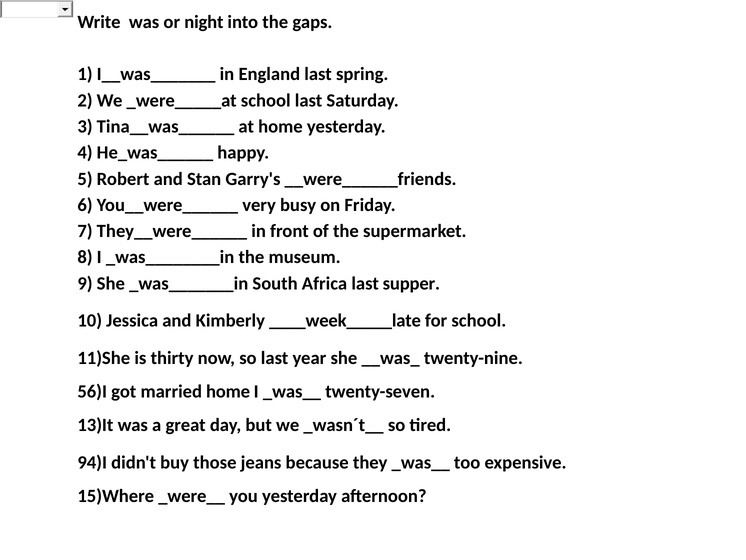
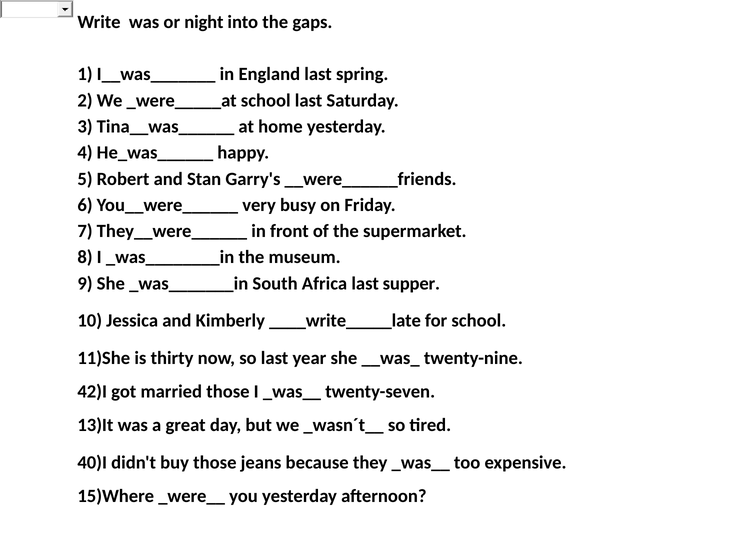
____week_____late: ____week_____late -> ____write_____late
56)I: 56)I -> 42)I
married home: home -> those
94)I: 94)I -> 40)I
